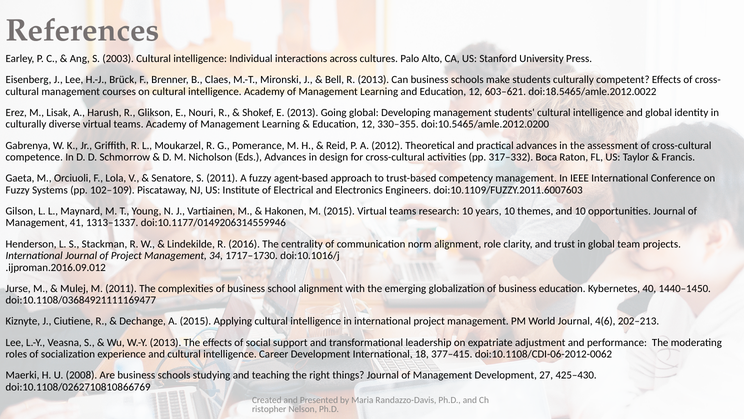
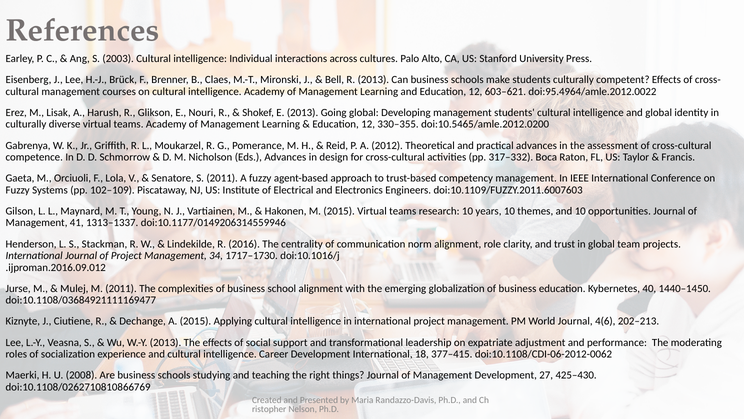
doi:18.5465/amle.2012.0022: doi:18.5465/amle.2012.0022 -> doi:95.4964/amle.2012.0022
